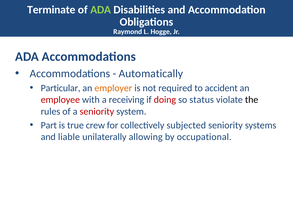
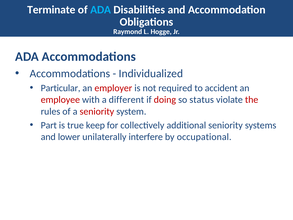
ADA at (101, 10) colour: light green -> light blue
Automatically: Automatically -> Individualized
employer colour: orange -> red
receiving: receiving -> different
the colour: black -> red
crew: crew -> keep
subjected: subjected -> additional
liable: liable -> lower
allowing: allowing -> interfere
